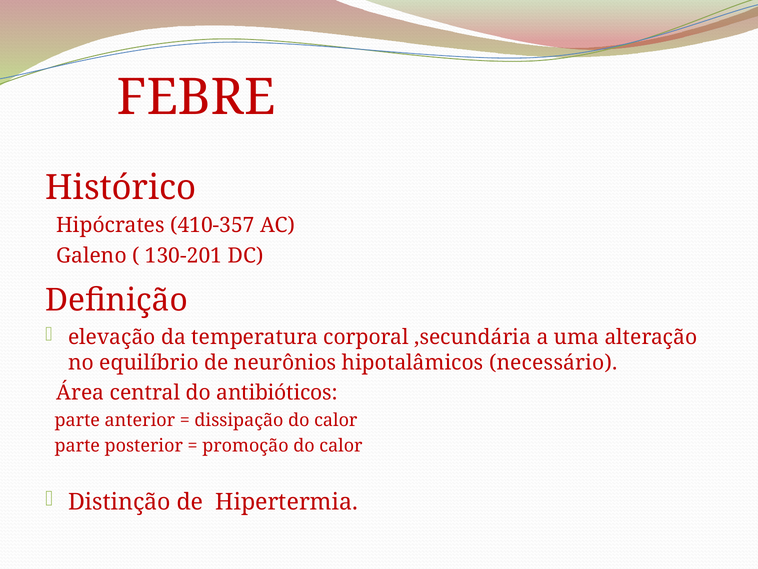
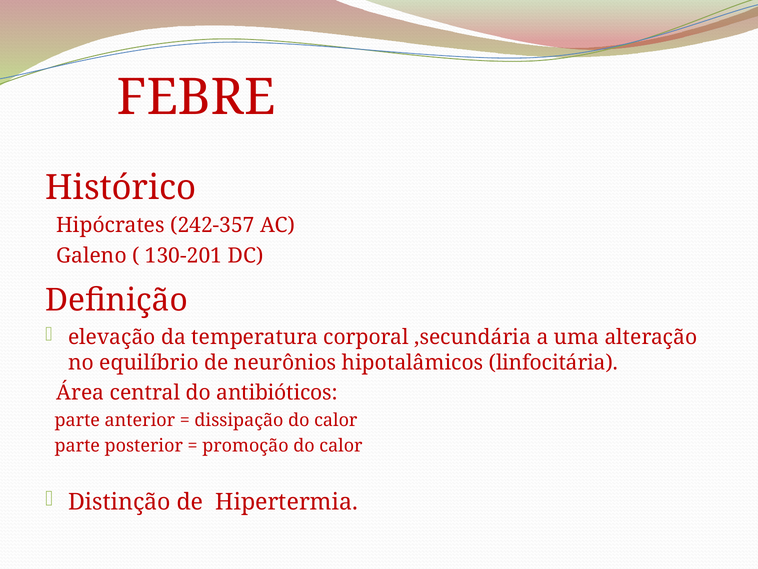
410-357: 410-357 -> 242-357
necessário: necessário -> linfocitária
